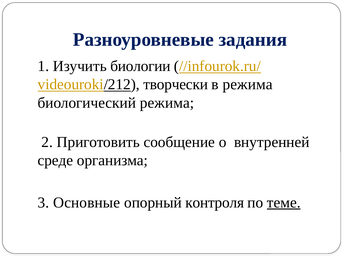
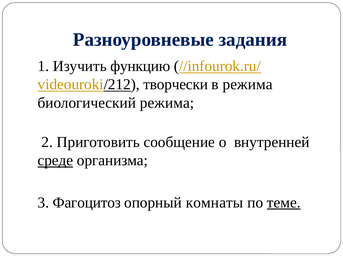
биологии: биологии -> функцию
среде underline: none -> present
Основные: Основные -> Фагоцитоз
контроля: контроля -> комнаты
